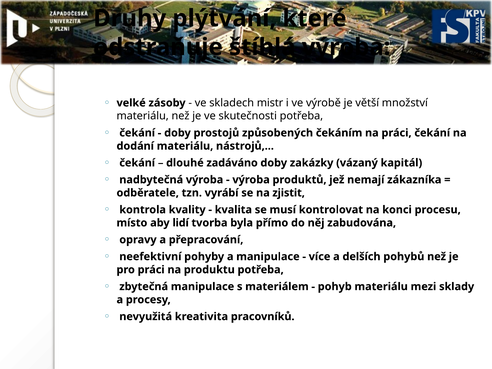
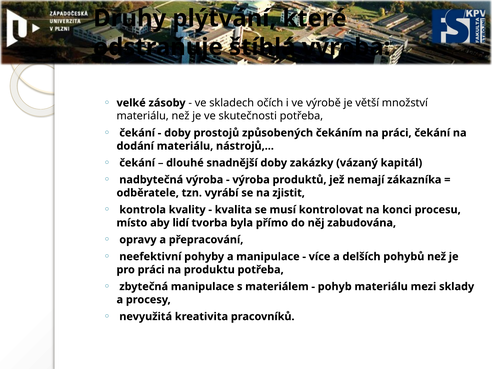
mistr: mistr -> očích
zadáváno: zadáváno -> snadnější
